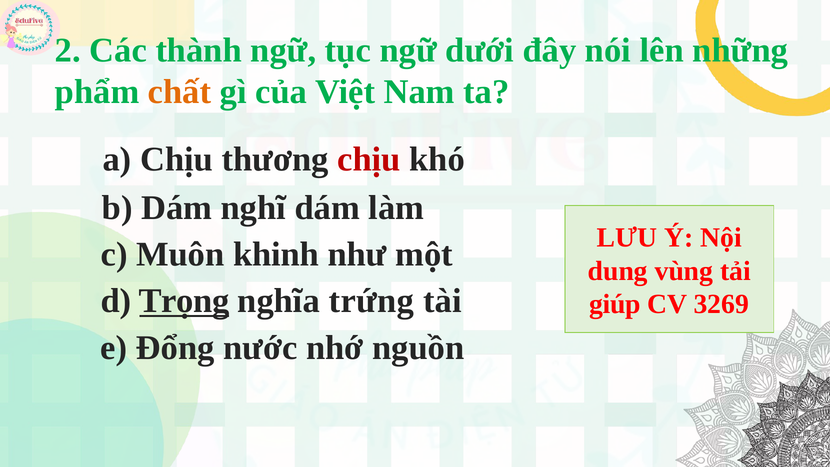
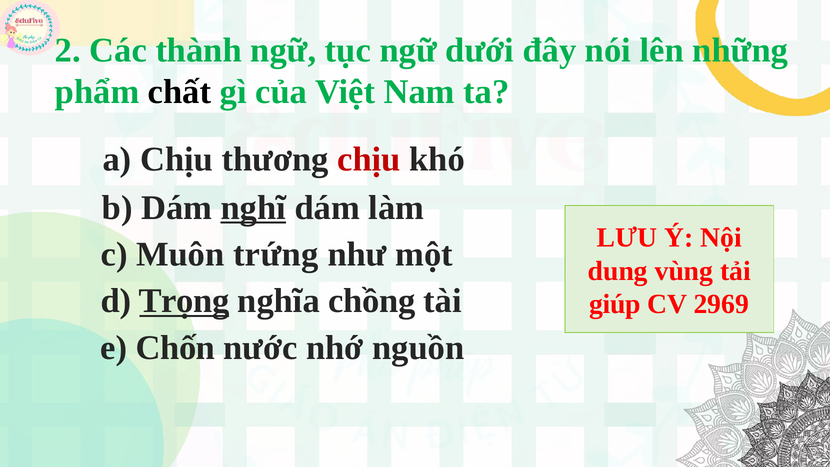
chất colour: orange -> black
nghĩ underline: none -> present
khinh: khinh -> trứng
trứng: trứng -> chồng
3269: 3269 -> 2969
Đổng: Đổng -> Chốn
